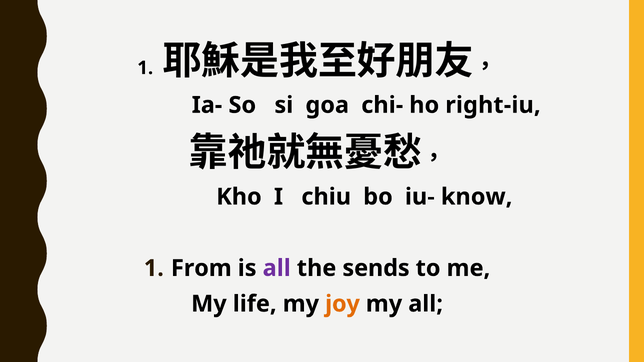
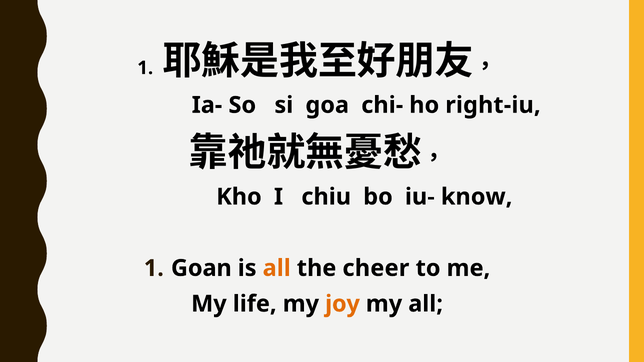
From: From -> Goan
all at (277, 268) colour: purple -> orange
sends: sends -> cheer
